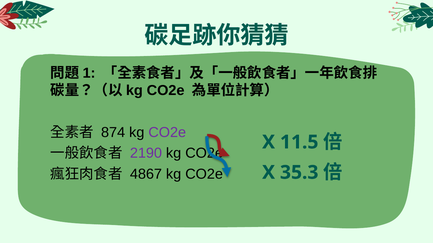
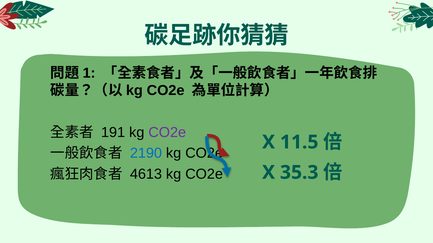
874: 874 -> 191
2190 colour: purple -> blue
4867: 4867 -> 4613
